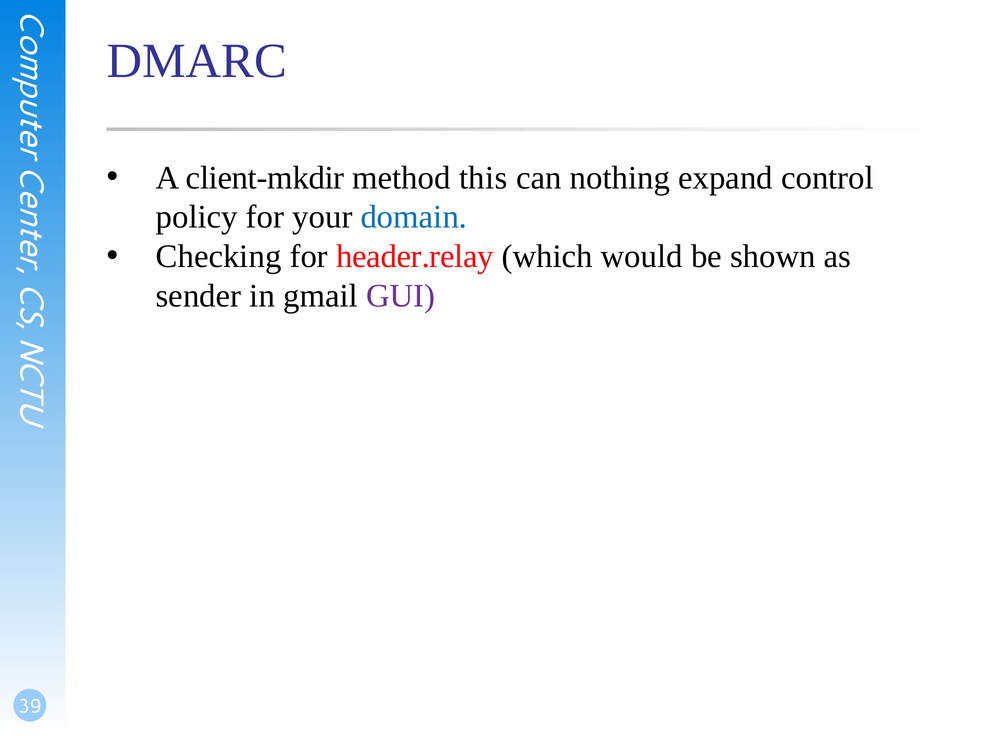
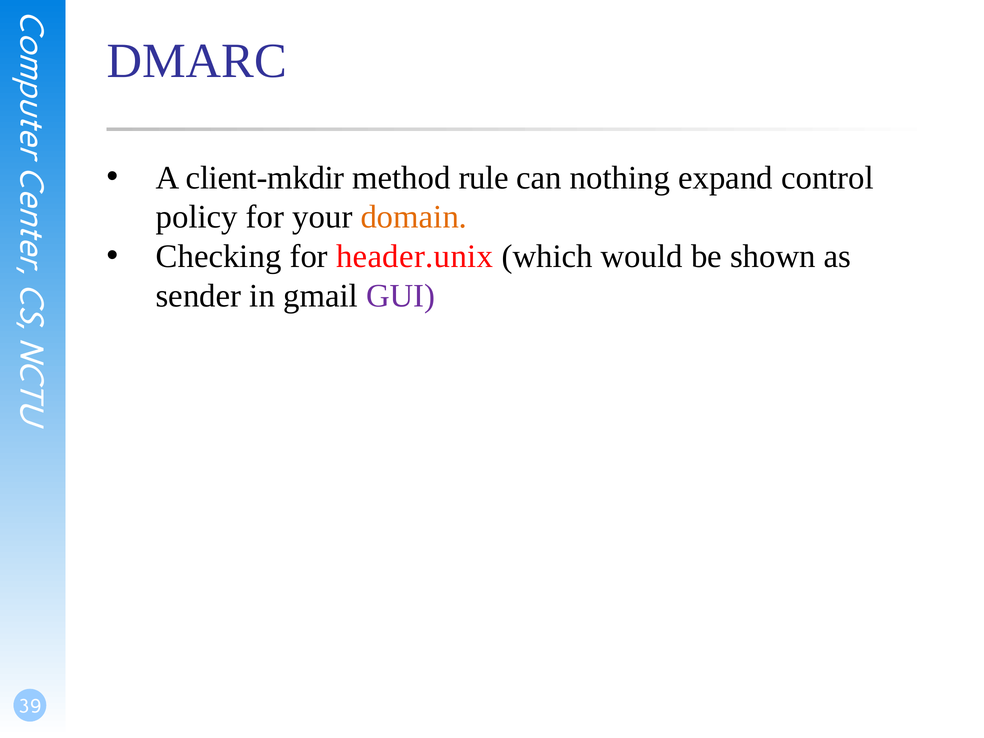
this: this -> rule
domain colour: blue -> orange
header.relay: header.relay -> header.unix
